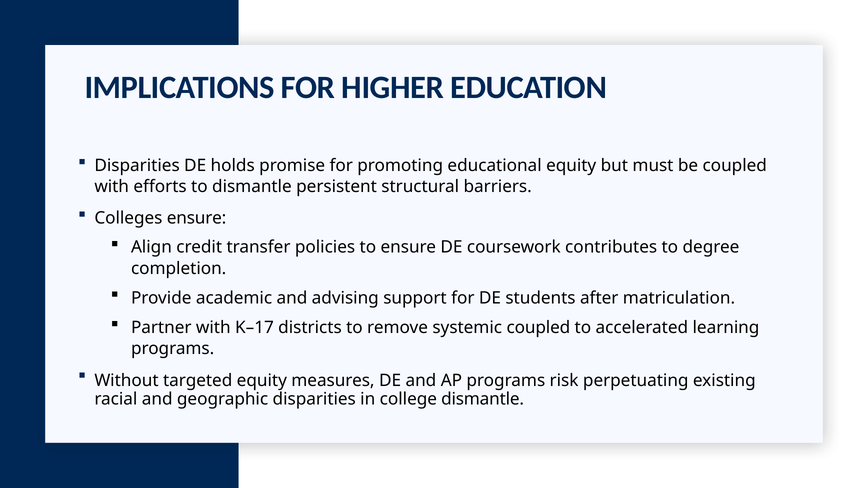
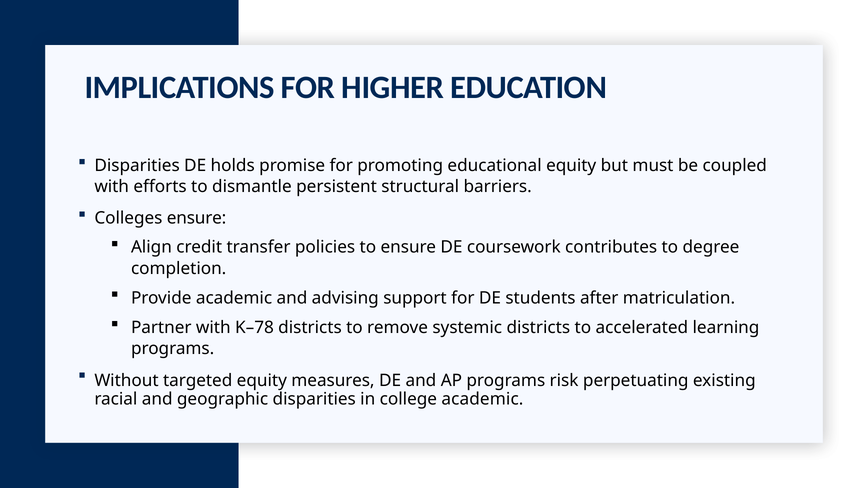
K–17: K–17 -> K–78
systemic coupled: coupled -> districts
college dismantle: dismantle -> academic
